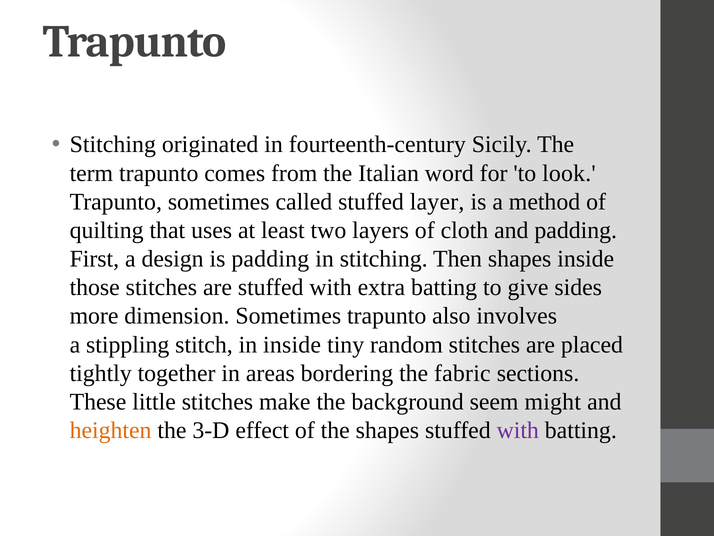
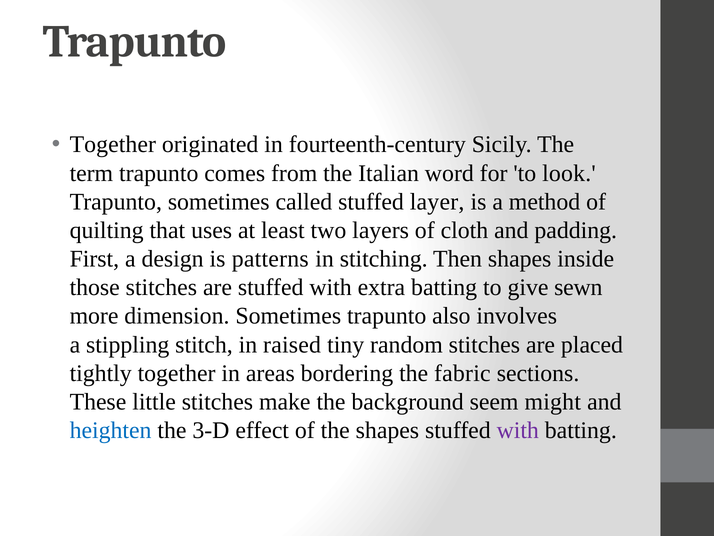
Stitching at (113, 144): Stitching -> Together
is padding: padding -> patterns
sides: sides -> sewn
in inside: inside -> raised
heighten colour: orange -> blue
